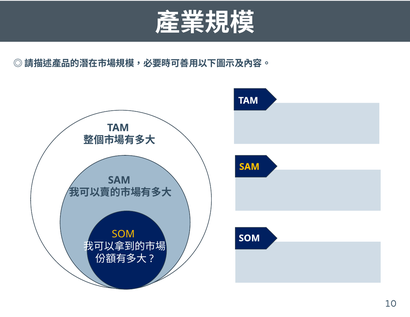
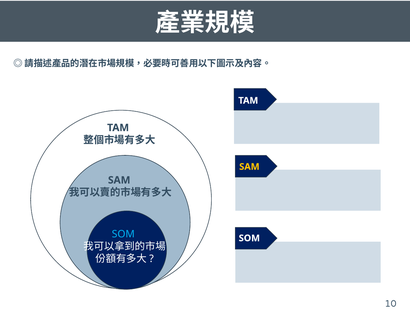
SOM at (123, 234) colour: yellow -> light blue
